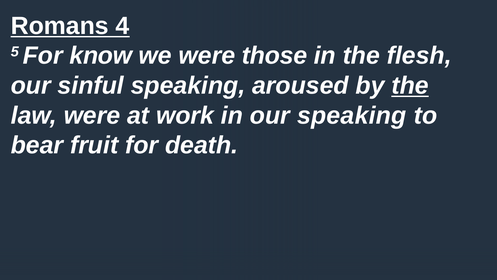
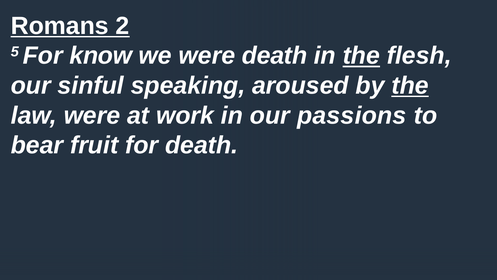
4: 4 -> 2
were those: those -> death
the at (361, 56) underline: none -> present
our speaking: speaking -> passions
